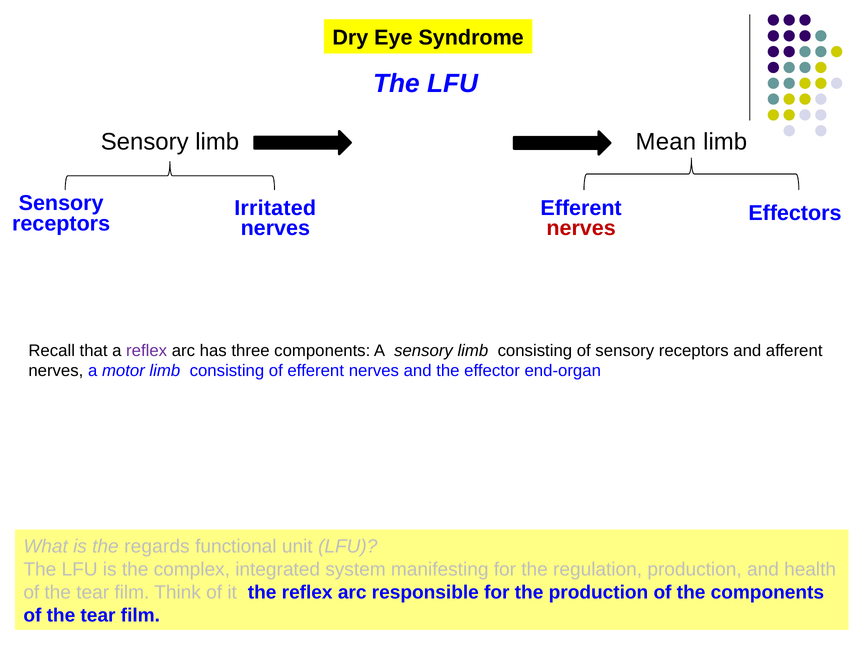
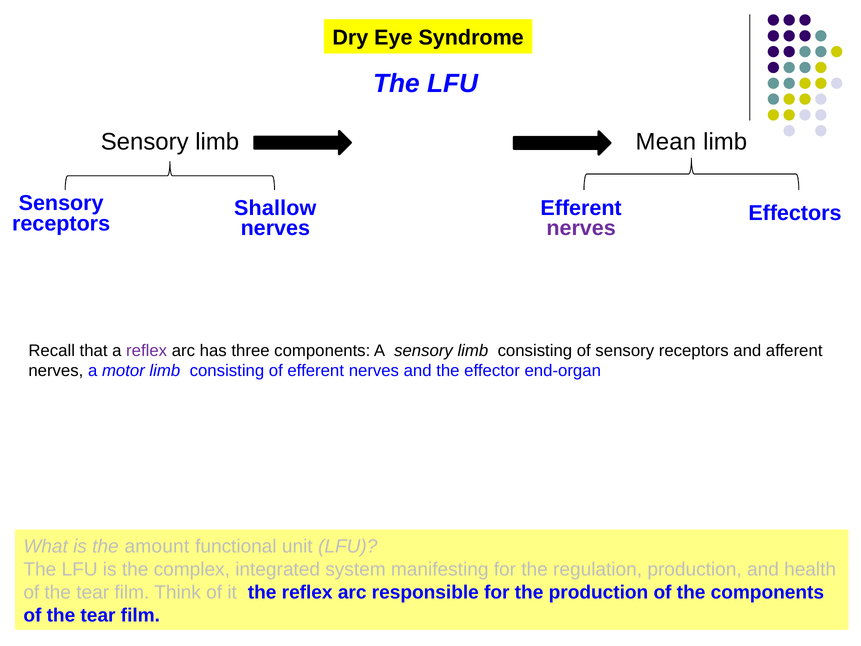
Irritated: Irritated -> Shallow
nerves at (581, 228) colour: red -> purple
regards: regards -> amount
